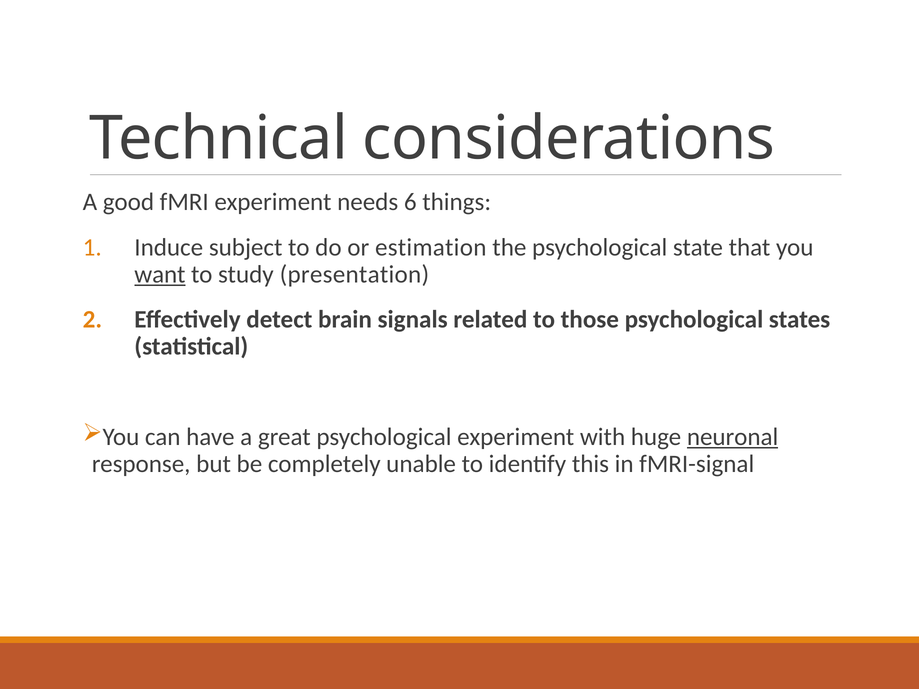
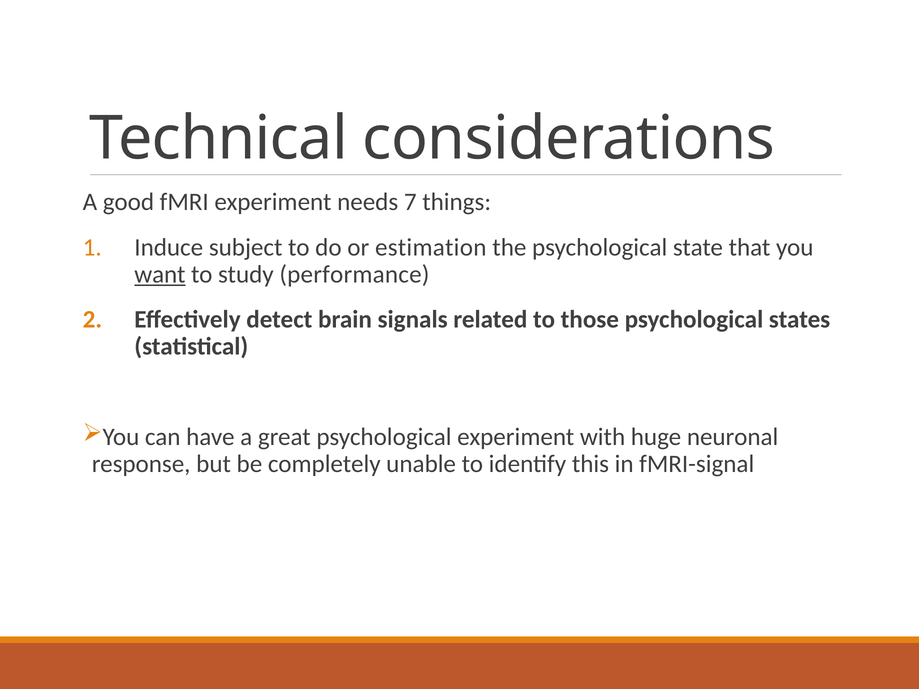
6: 6 -> 7
presentation: presentation -> performance
neuronal underline: present -> none
